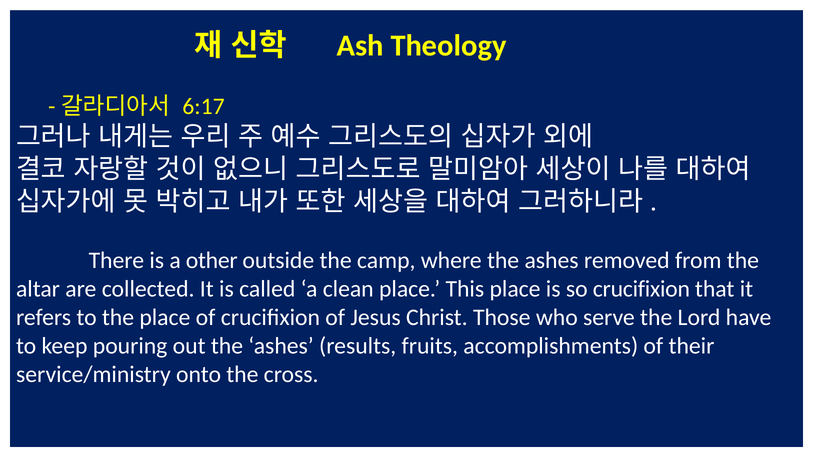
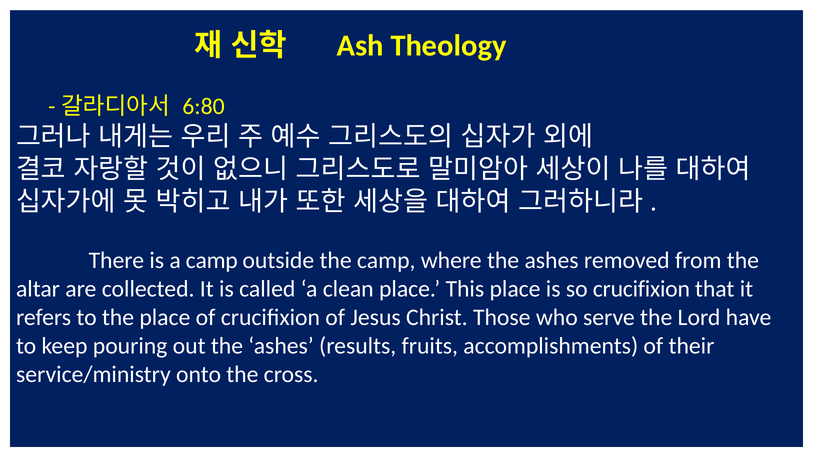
6:17: 6:17 -> 6:80
a other: other -> camp
